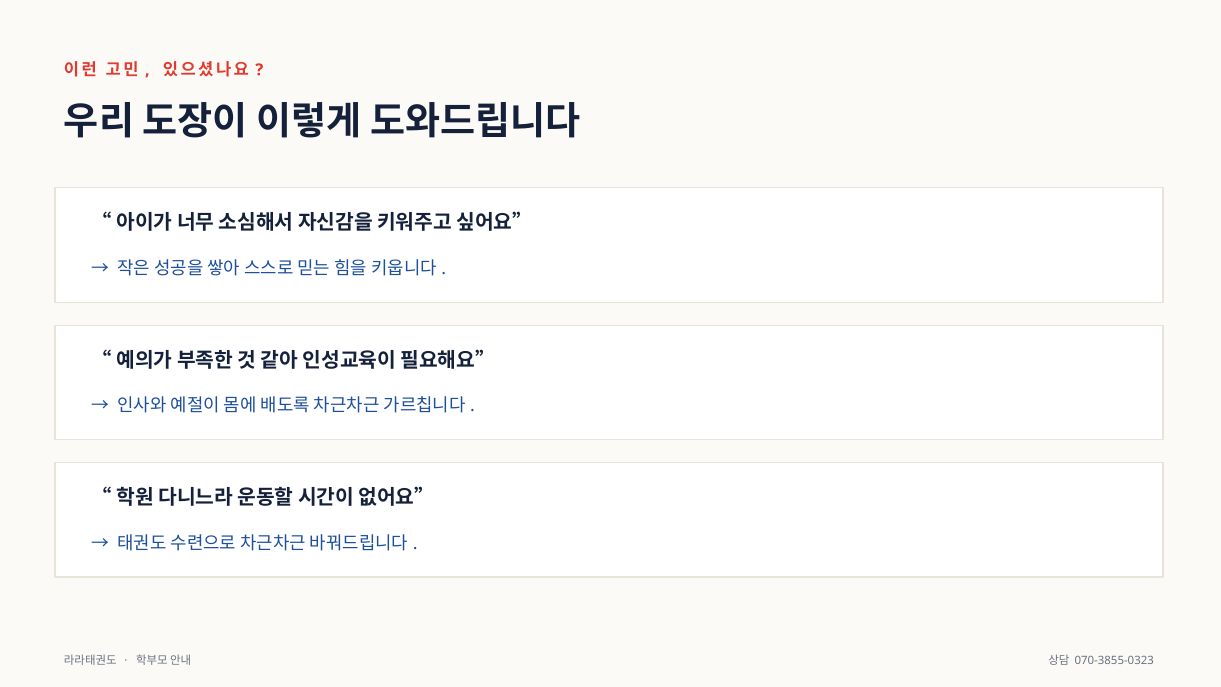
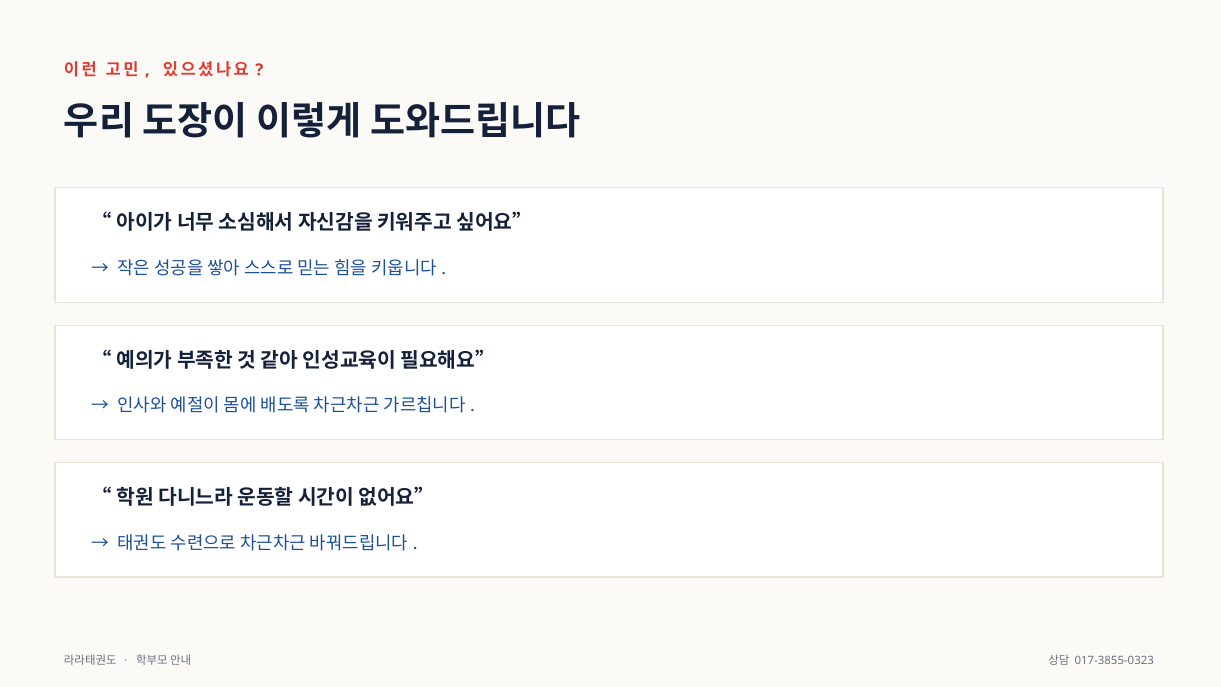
070-3855-0323: 070-3855-0323 -> 017-3855-0323
